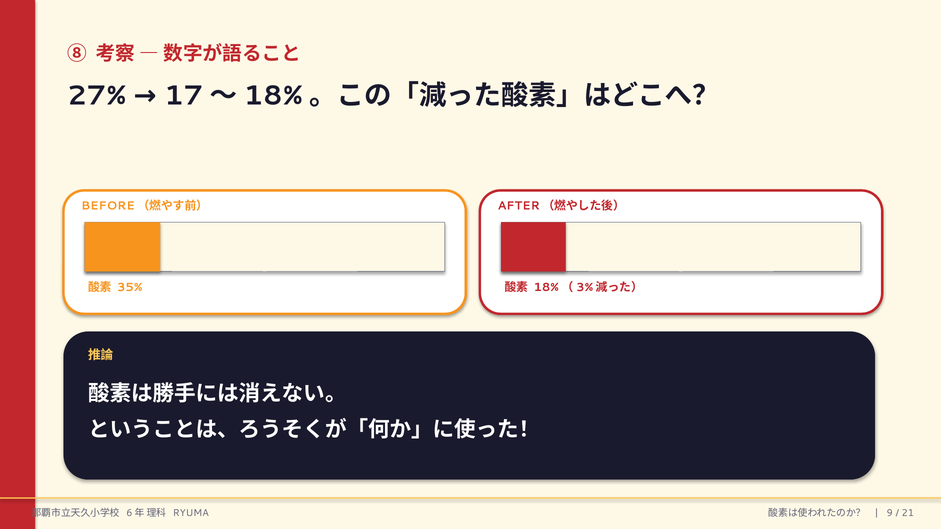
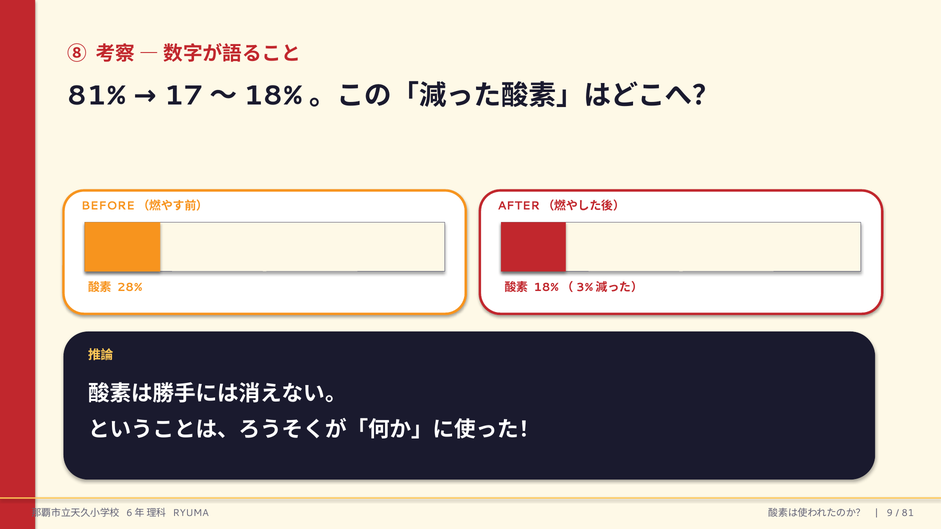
27%: 27% -> 81%
35%: 35% -> 28%
21: 21 -> 81
